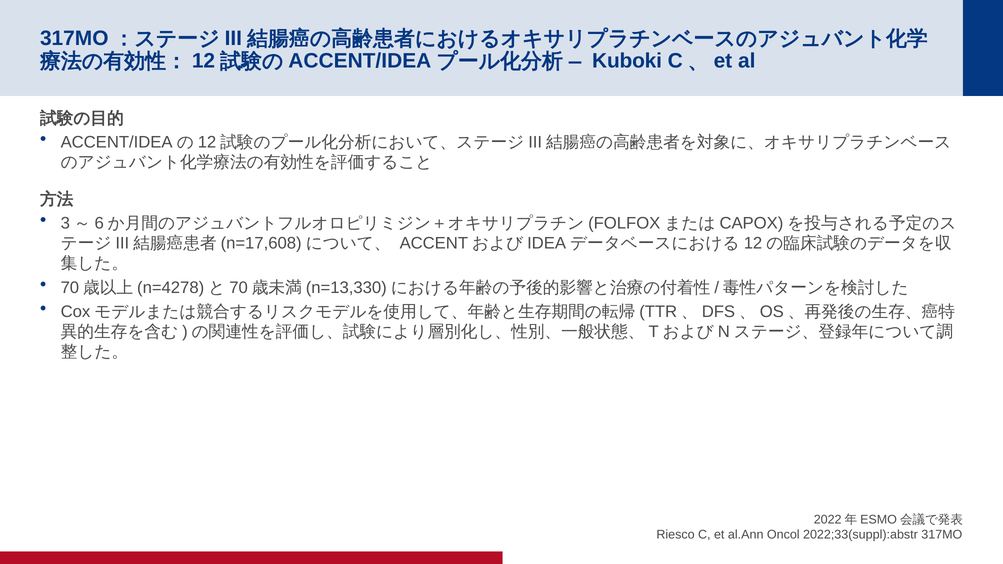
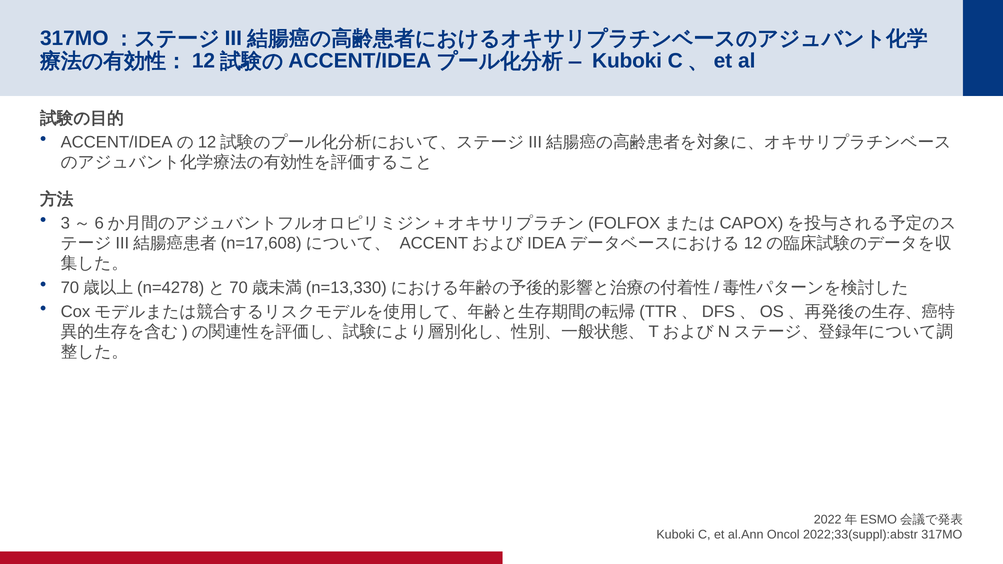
Riesco at (676, 535): Riesco -> Kuboki
